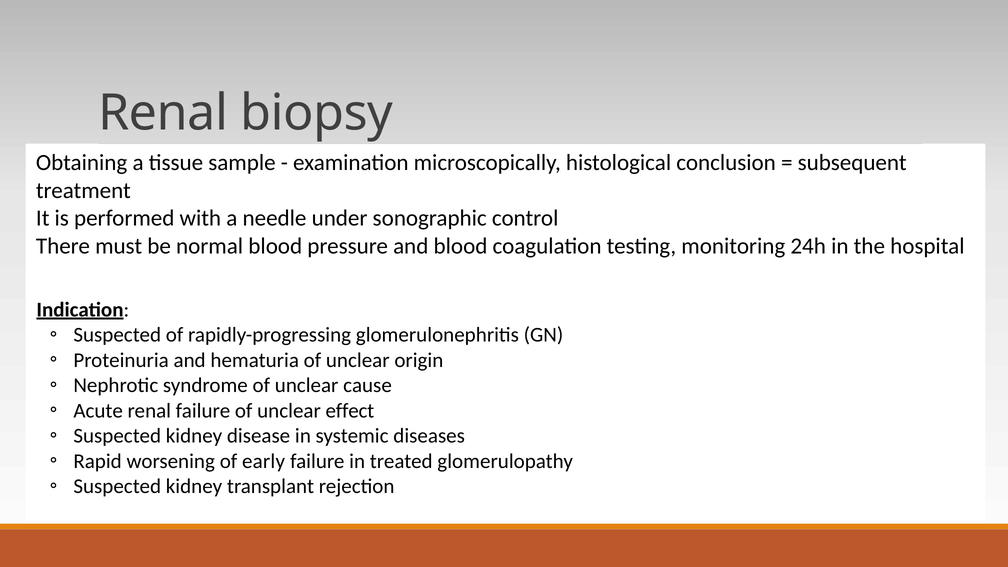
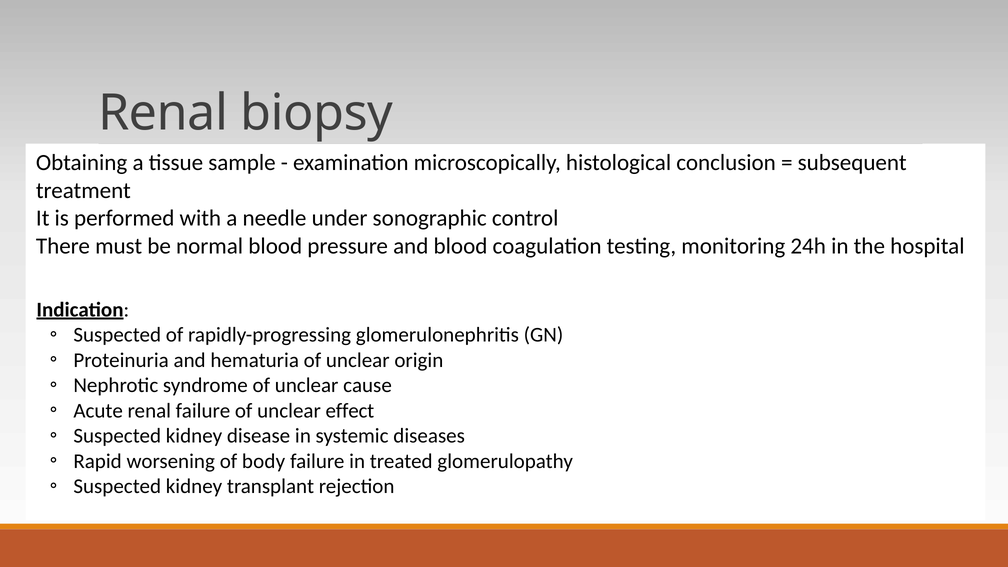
early: early -> body
